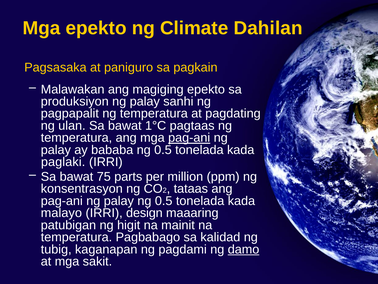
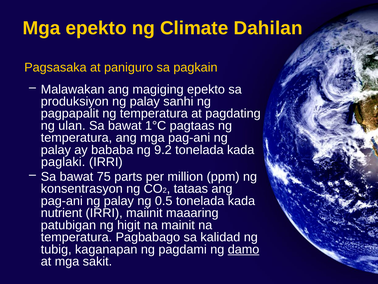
pag-ani at (189, 138) underline: present -> none
bababa ng 0.5: 0.5 -> 9.2
malayo: malayo -> nutrient
design: design -> maiinit
